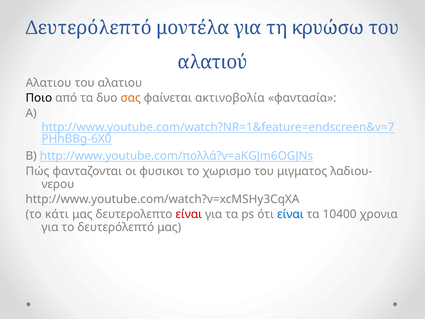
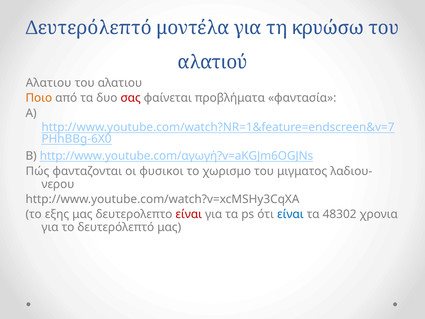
Ποιο colour: black -> orange
σας colour: orange -> red
ακτινοβολία: ακτινοβολία -> προβλήματα
http://www.youtube.com/πολλά?v=aKGJm6OGJNs: http://www.youtube.com/πολλά?v=aKGJm6OGJNs -> http://www.youtube.com/αγωγή?v=aKGJm6OGJNs
κάτι: κάτι -> εξης
10400: 10400 -> 48302
